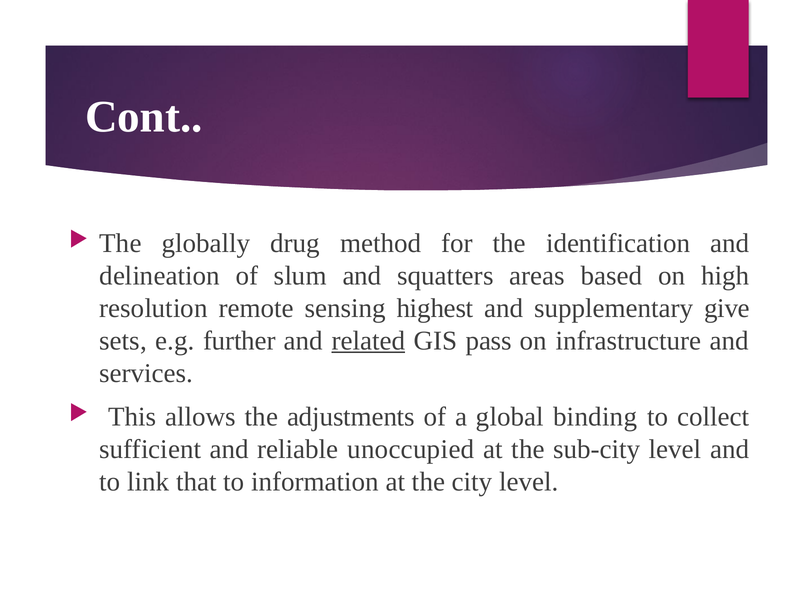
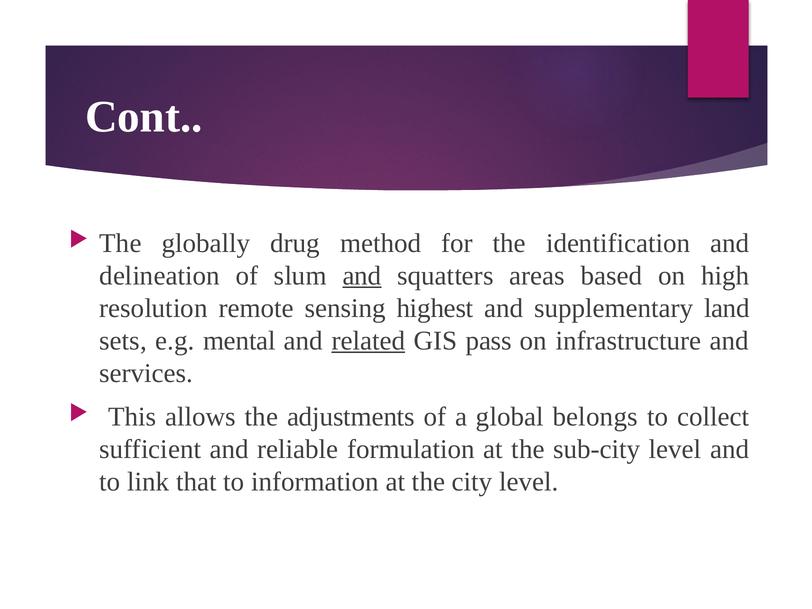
and at (362, 276) underline: none -> present
give: give -> land
further: further -> mental
binding: binding -> belongs
unoccupied: unoccupied -> formulation
